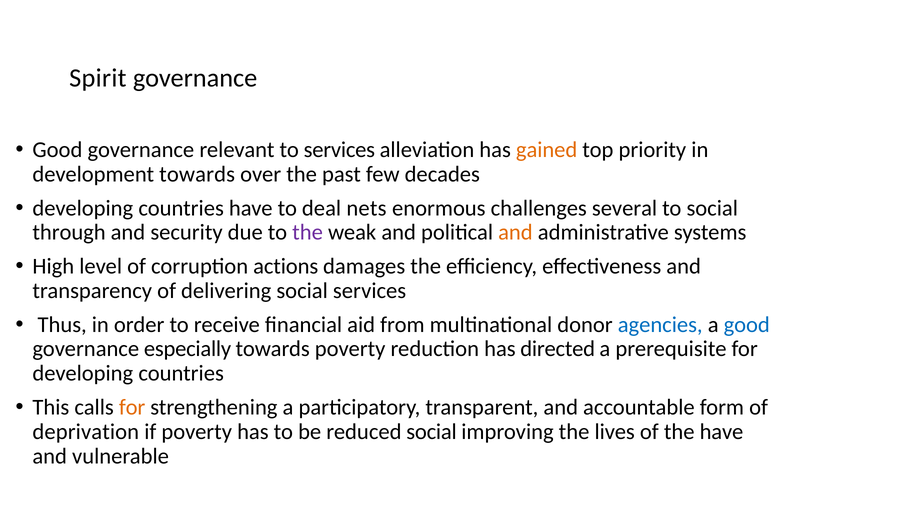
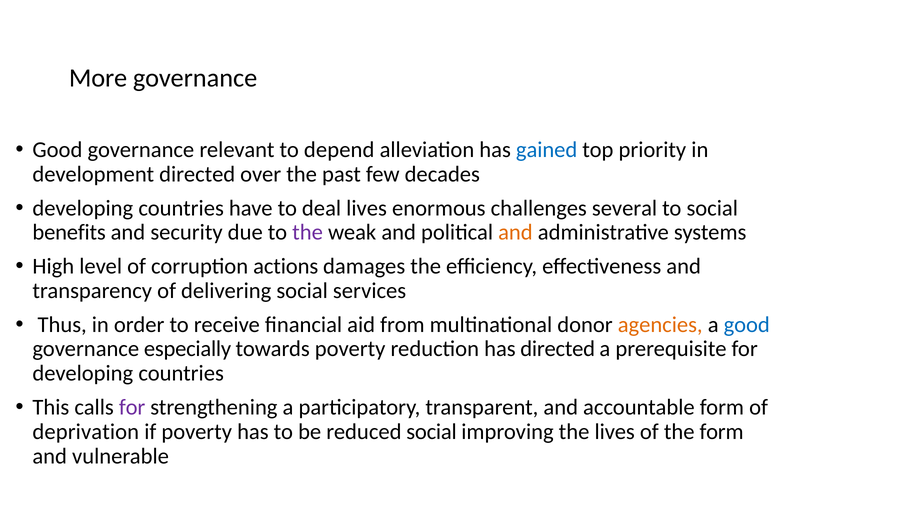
Spirit: Spirit -> More
to services: services -> depend
gained colour: orange -> blue
development towards: towards -> directed
deal nets: nets -> lives
through: through -> benefits
agencies colour: blue -> orange
for at (132, 407) colour: orange -> purple
the have: have -> form
